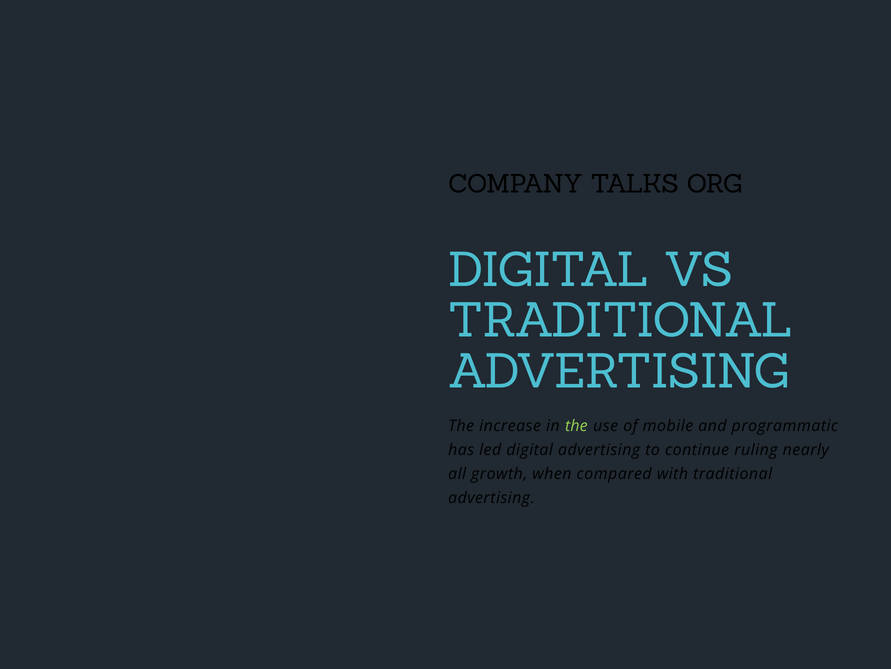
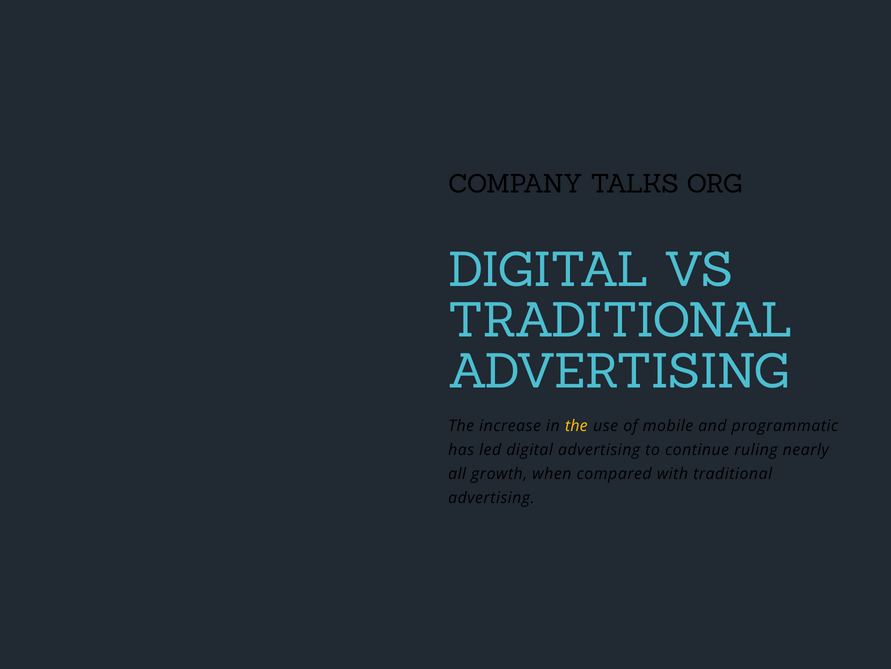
the at (576, 426) colour: light green -> yellow
